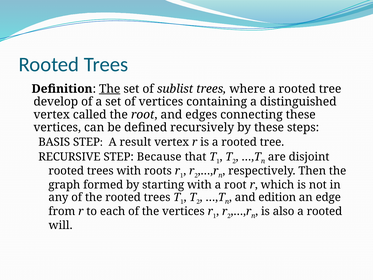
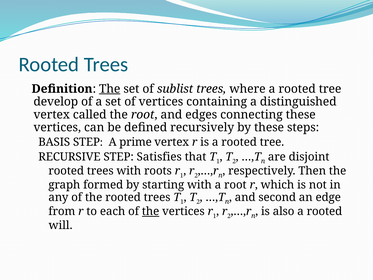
result: result -> prime
Because: Because -> Satisfies
edition: edition -> second
the at (151, 211) underline: none -> present
